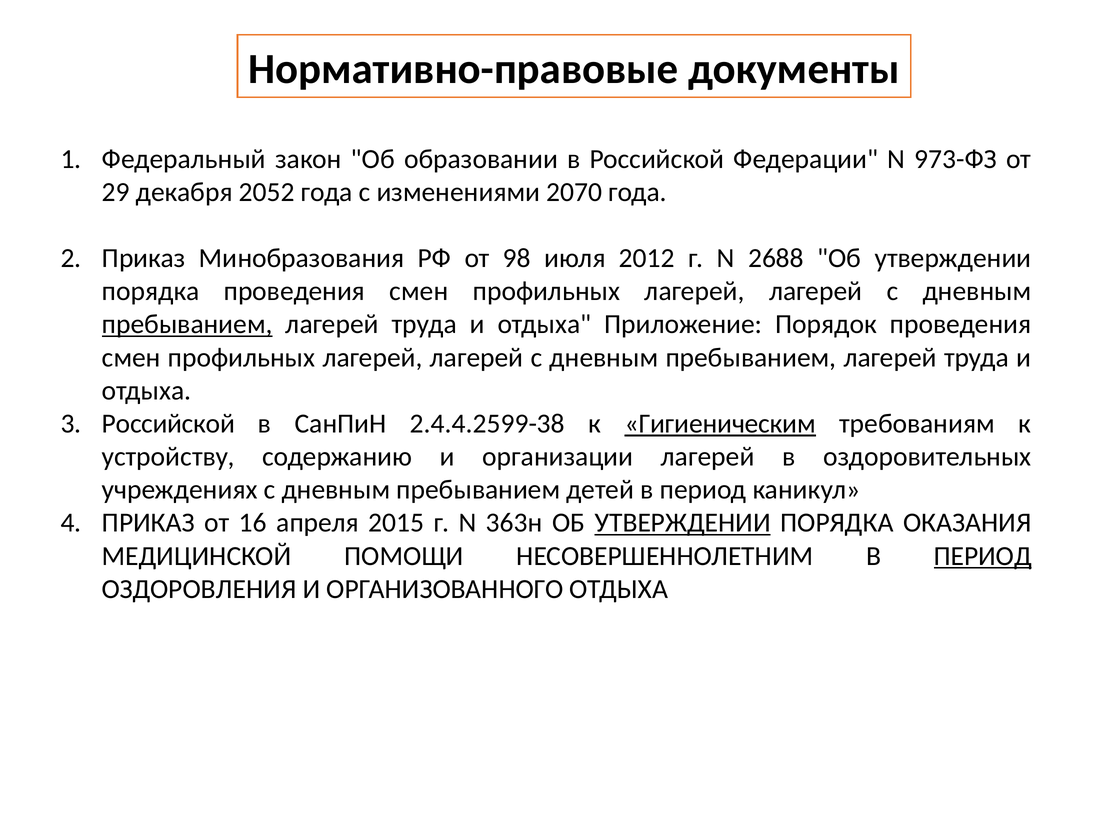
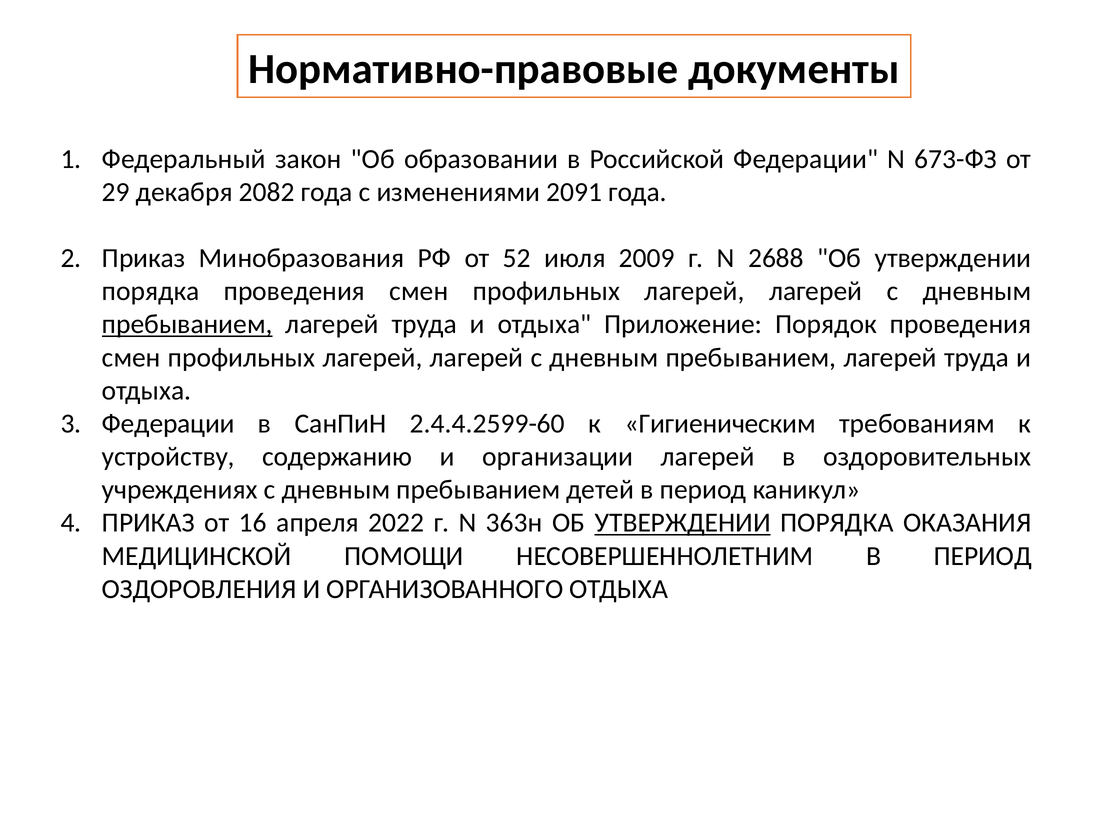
973-ФЗ: 973-ФЗ -> 673-ФЗ
2052: 2052 -> 2082
2070: 2070 -> 2091
98: 98 -> 52
2012: 2012 -> 2009
Российской at (168, 424): Российской -> Федерации
2.4.4.2599-38: 2.4.4.2599-38 -> 2.4.4.2599-60
Гигиеническим underline: present -> none
2015: 2015 -> 2022
ПЕРИОД at (983, 556) underline: present -> none
